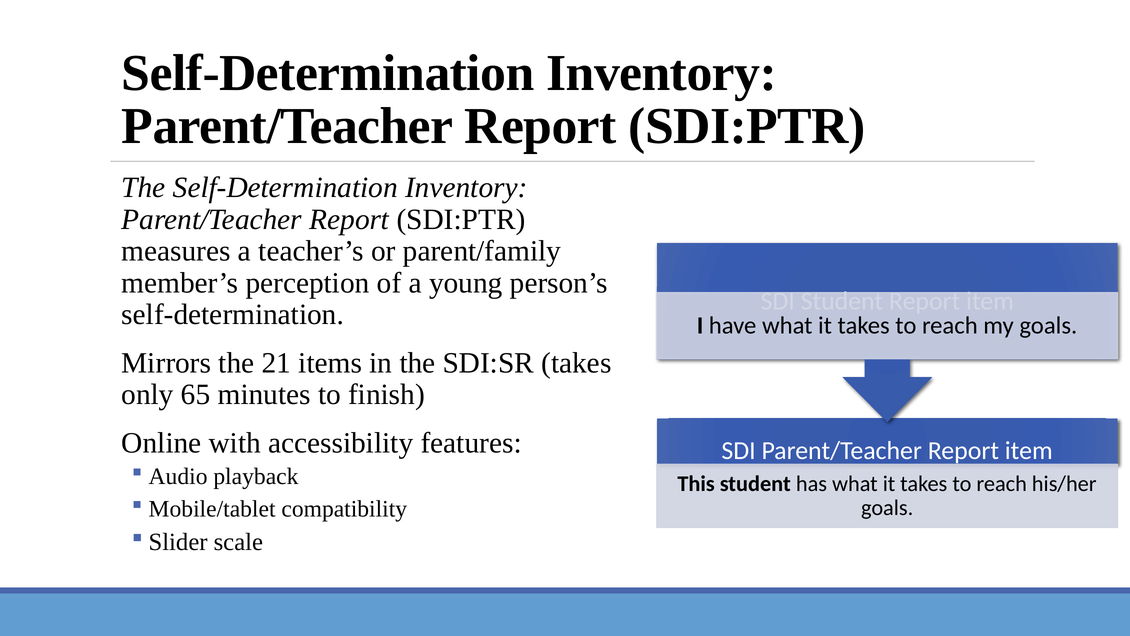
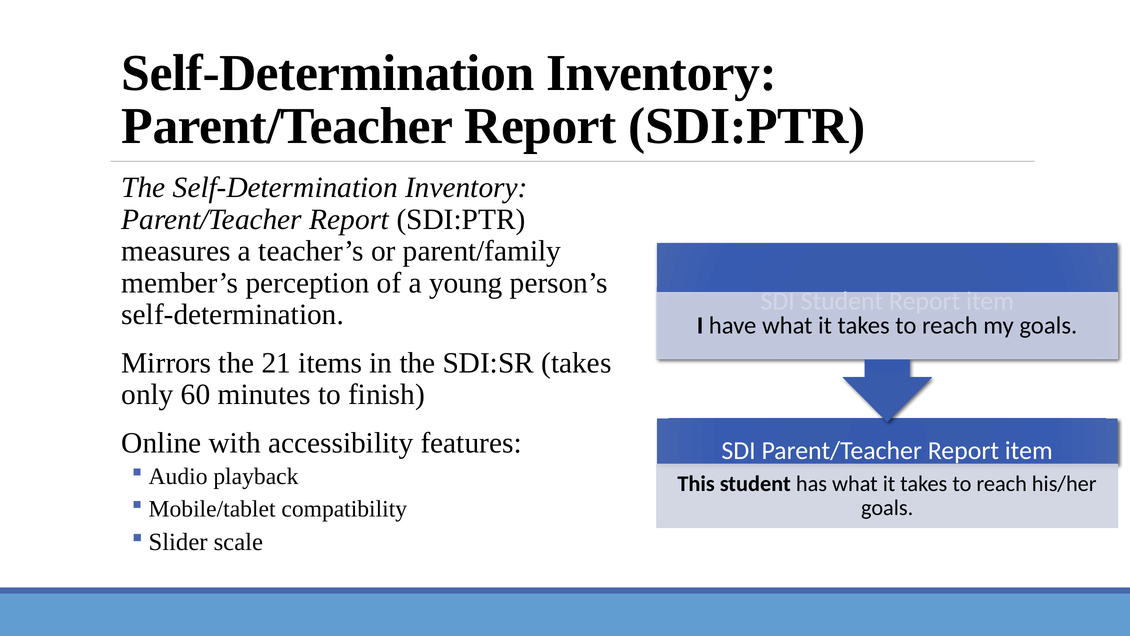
65: 65 -> 60
